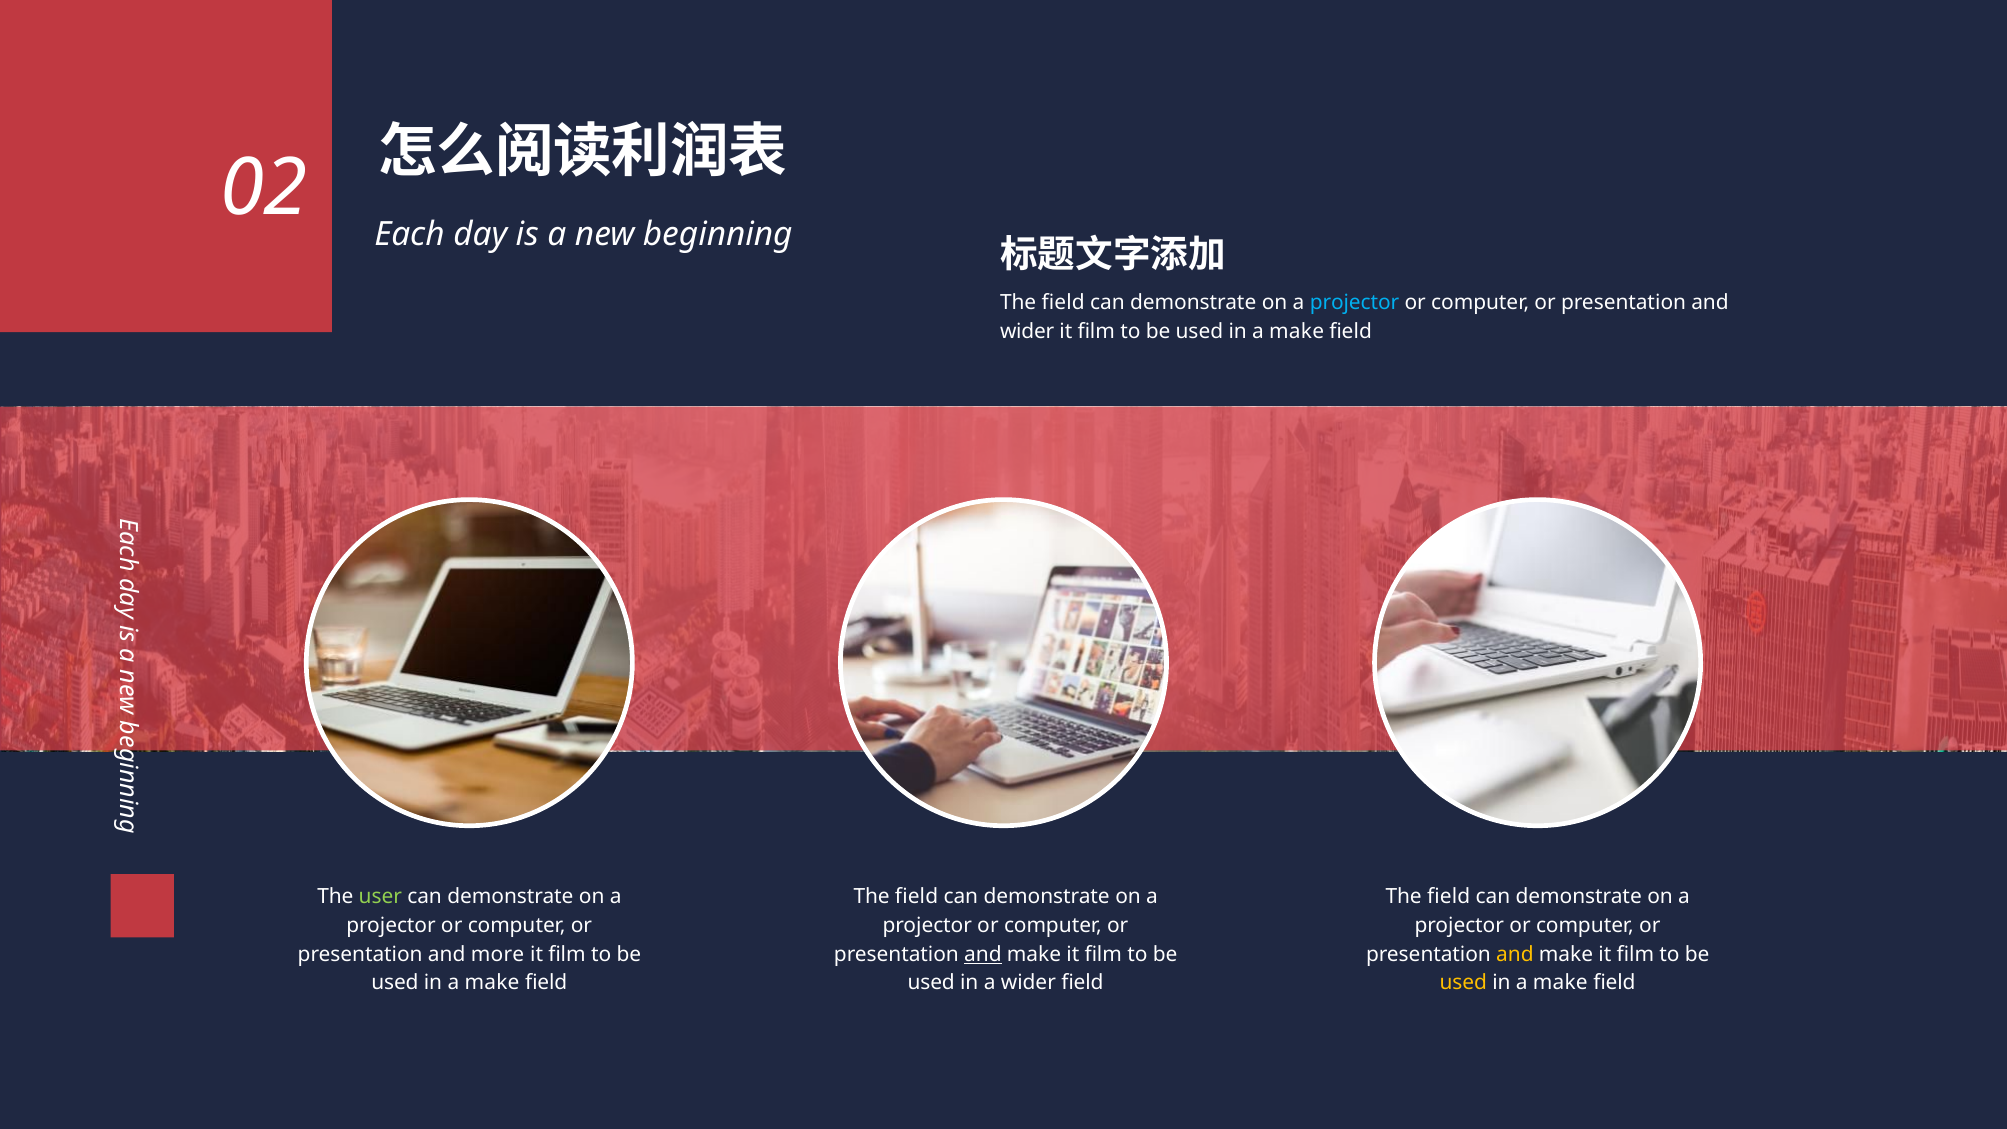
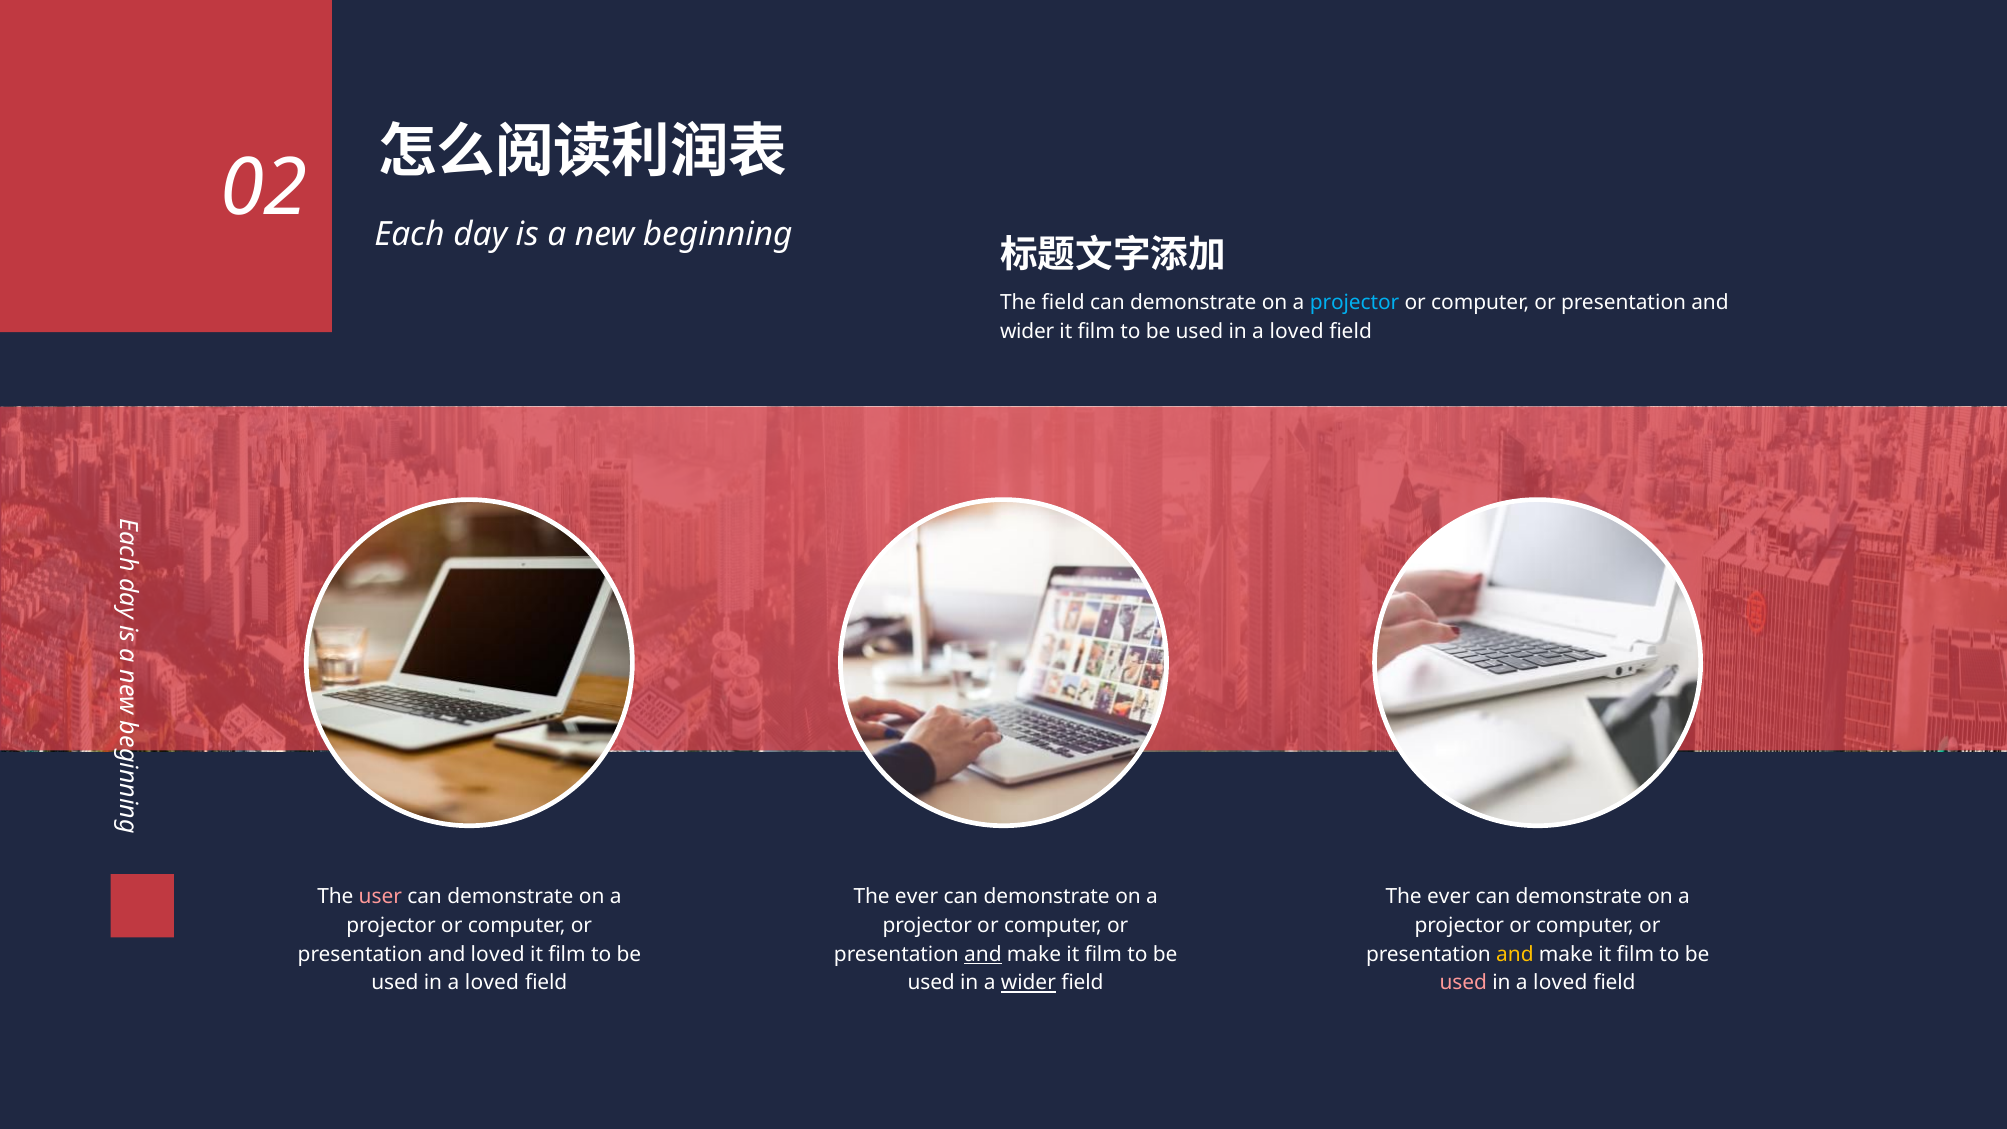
make at (1297, 331): make -> loved
user colour: light green -> pink
field at (917, 897): field -> ever
field at (1449, 897): field -> ever
and more: more -> loved
make at (492, 983): make -> loved
wider at (1028, 983) underline: none -> present
used at (1463, 983) colour: yellow -> pink
make at (1560, 983): make -> loved
